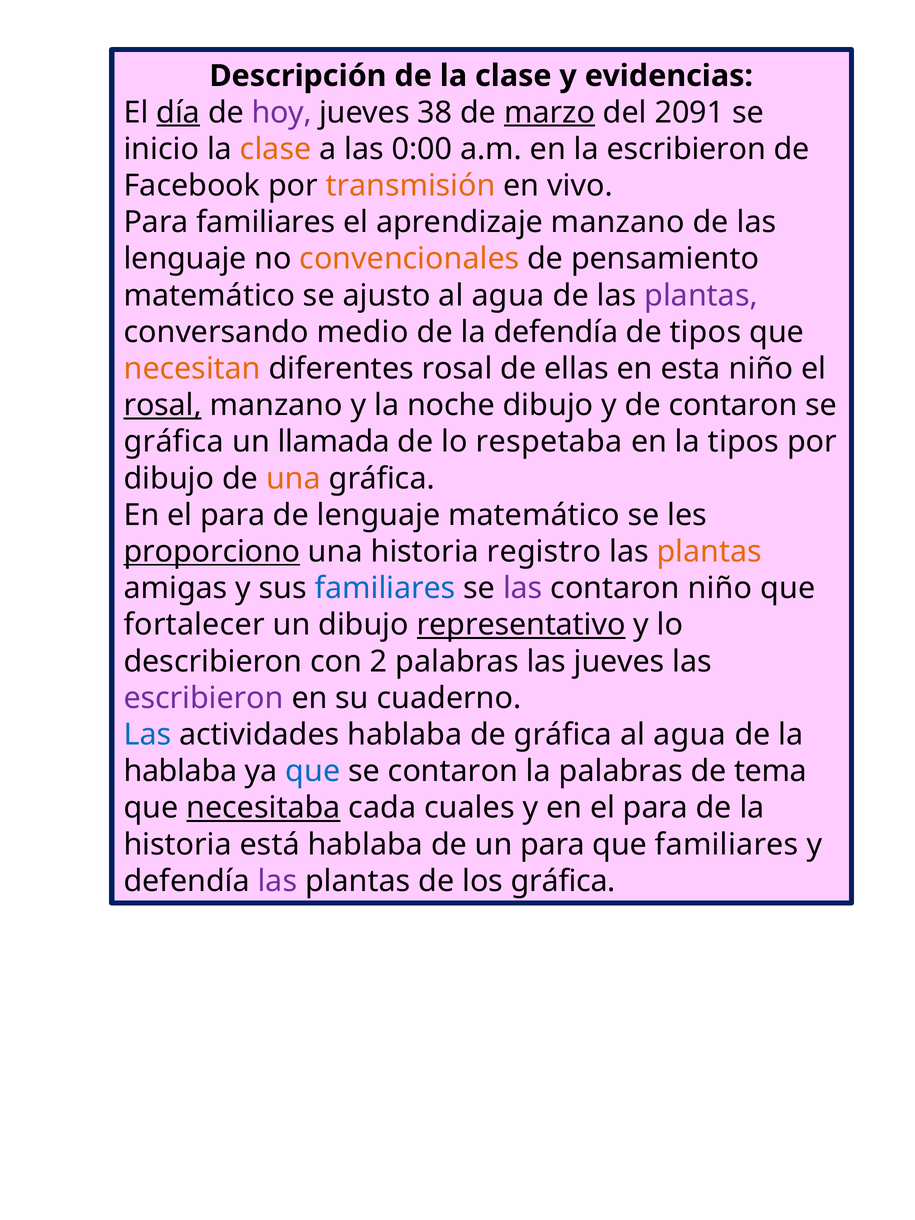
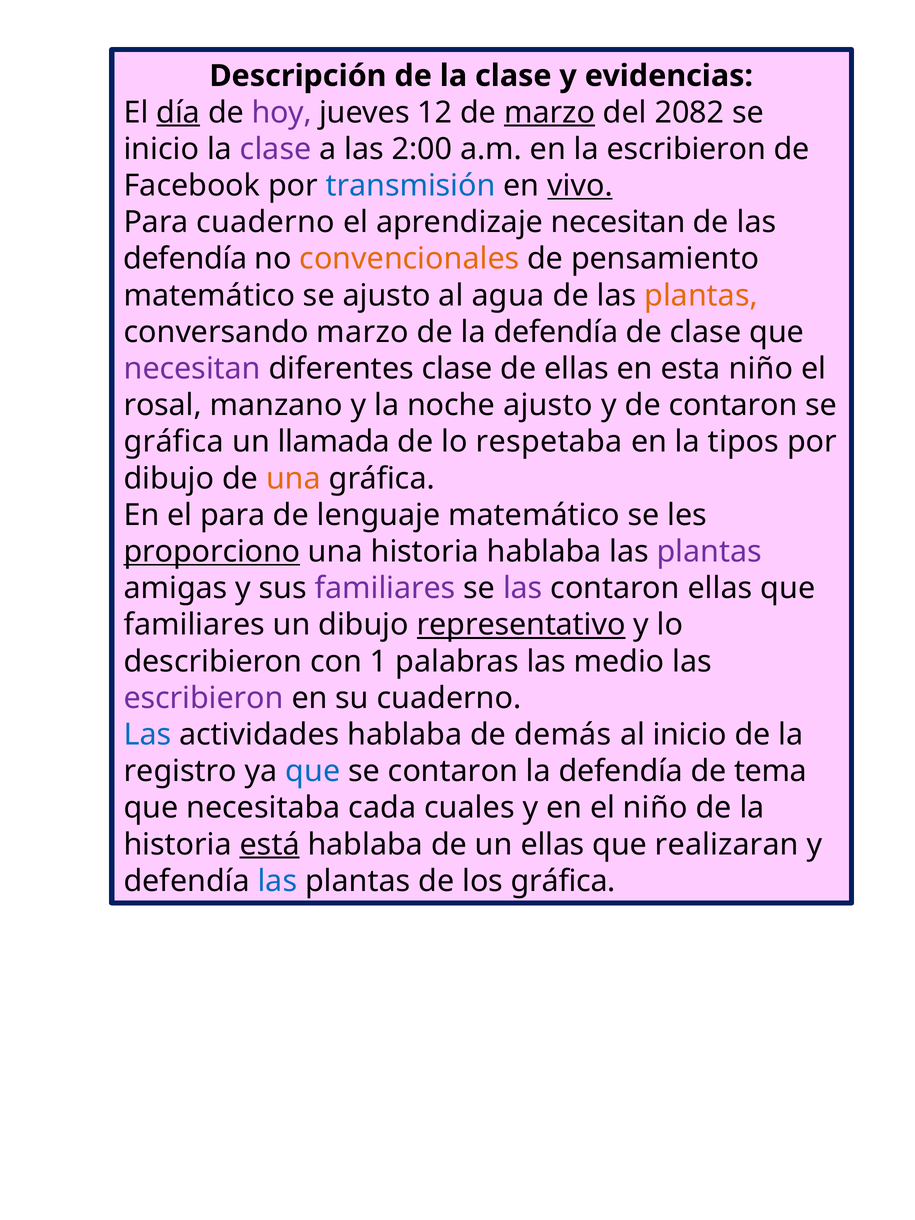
38: 38 -> 12
2091: 2091 -> 2082
clase at (276, 149) colour: orange -> purple
0:00: 0:00 -> 2:00
transmisión colour: orange -> blue
vivo underline: none -> present
Para familiares: familiares -> cuaderno
aprendizaje manzano: manzano -> necesitan
lenguaje at (185, 259): lenguaje -> defendía
plantas at (701, 295) colour: purple -> orange
conversando medio: medio -> marzo
de tipos: tipos -> clase
necesitan at (192, 369) colour: orange -> purple
diferentes rosal: rosal -> clase
rosal at (163, 405) underline: present -> none
noche dibujo: dibujo -> ajusto
historia registro: registro -> hablaba
plantas at (709, 552) colour: orange -> purple
familiares at (385, 588) colour: blue -> purple
contaron niño: niño -> ellas
fortalecer at (194, 625): fortalecer -> familiares
2: 2 -> 1
las jueves: jueves -> medio
de gráfica: gráfica -> demás
agua at (689, 735): agua -> inicio
hablaba at (180, 771): hablaba -> registro
palabras at (621, 771): palabras -> defendía
necesitaba underline: present -> none
y en el para: para -> niño
está underline: none -> present
un para: para -> ellas
que familiares: familiares -> realizaran
las at (277, 881) colour: purple -> blue
